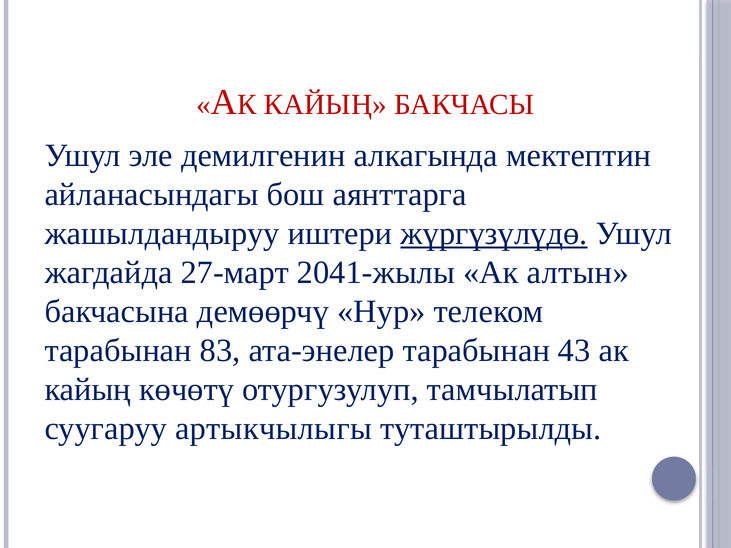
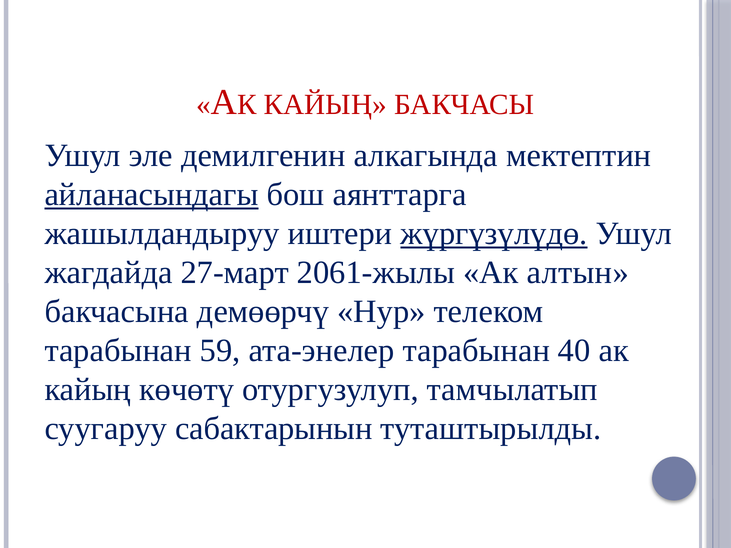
айланасындагы underline: none -> present
2041-жылы: 2041-жылы -> 2061-жылы
83: 83 -> 59
43: 43 -> 40
артыкчылыгы: артыкчылыгы -> сабактарынын
